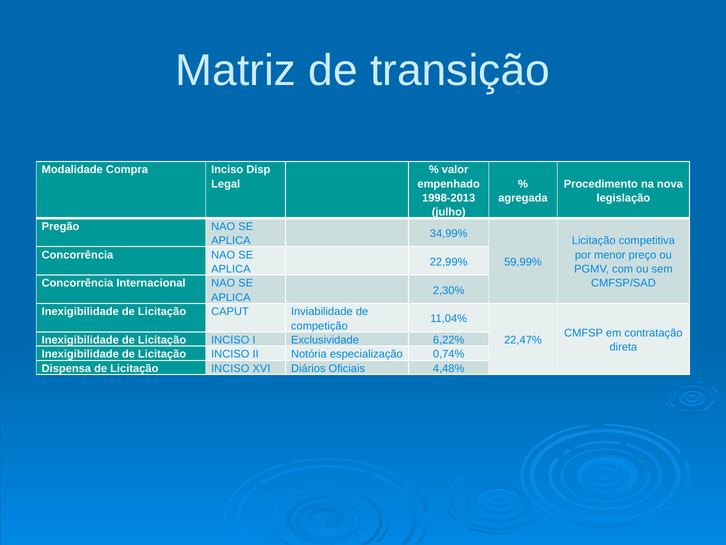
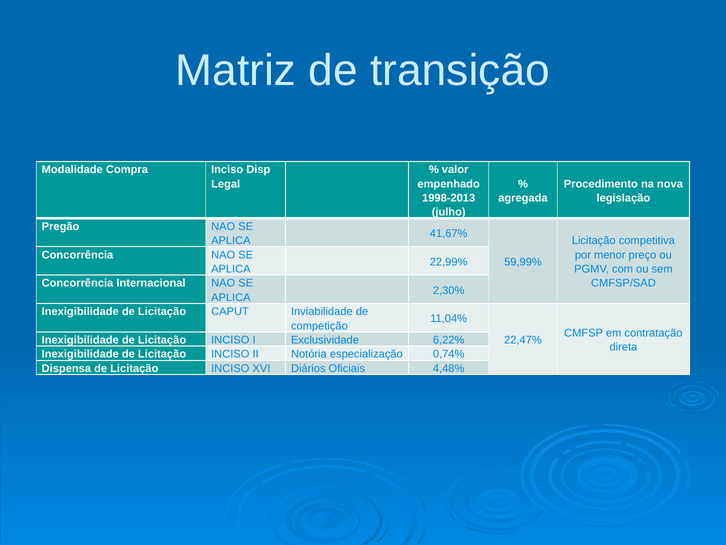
34,99%: 34,99% -> 41,67%
